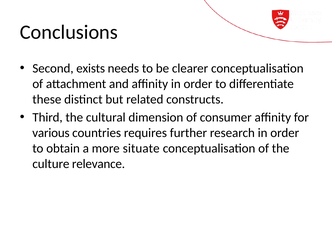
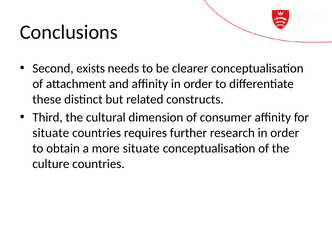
various at (51, 133): various -> situate
culture relevance: relevance -> countries
